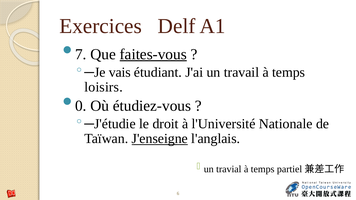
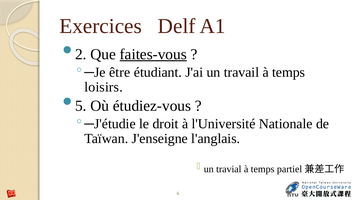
7: 7 -> 2
vais: vais -> être
0: 0 -> 5
J'enseigne underline: present -> none
